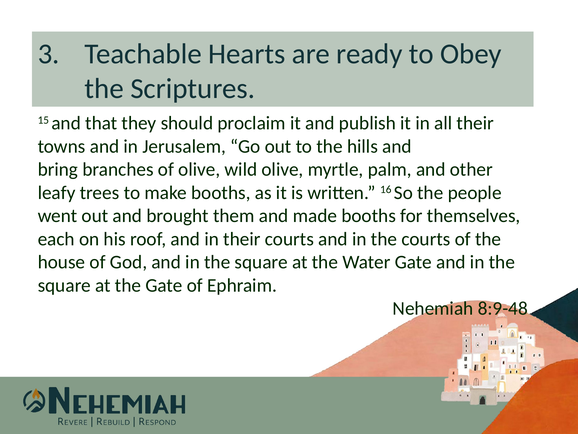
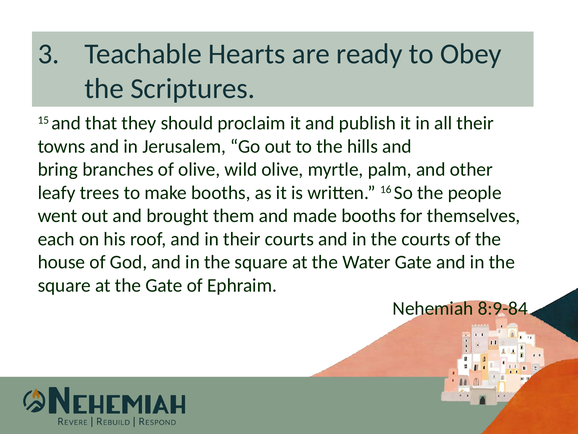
8:9-48: 8:9-48 -> 8:9-84
